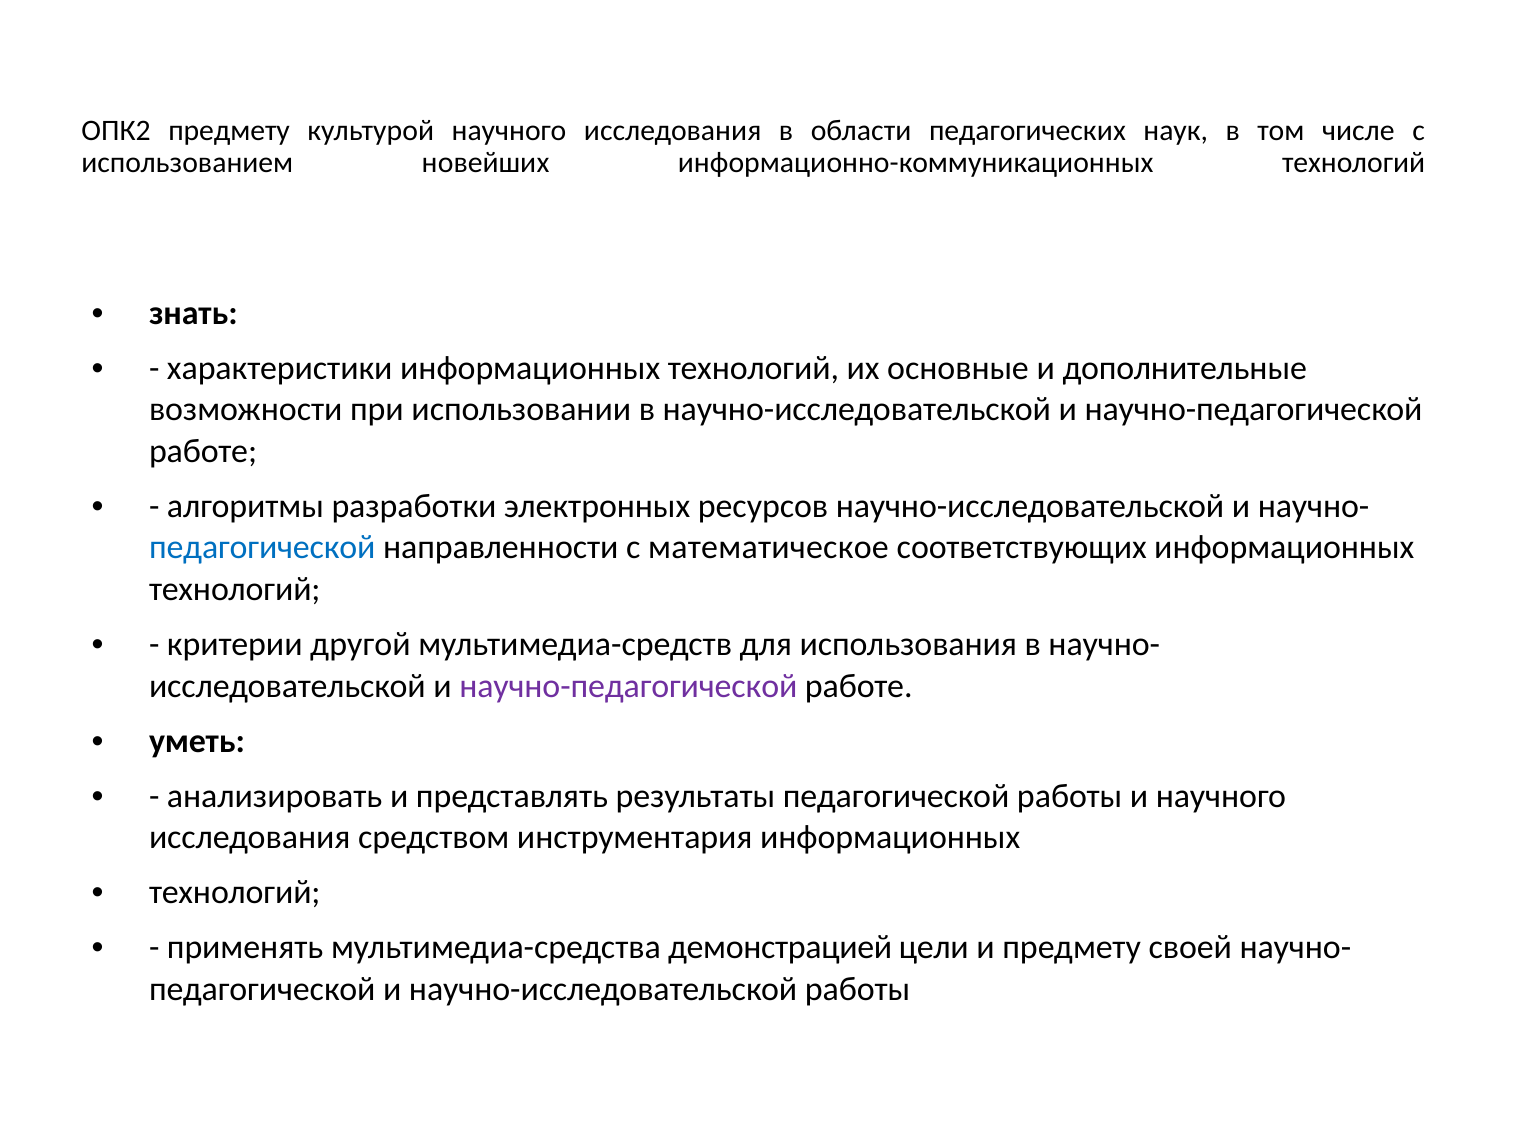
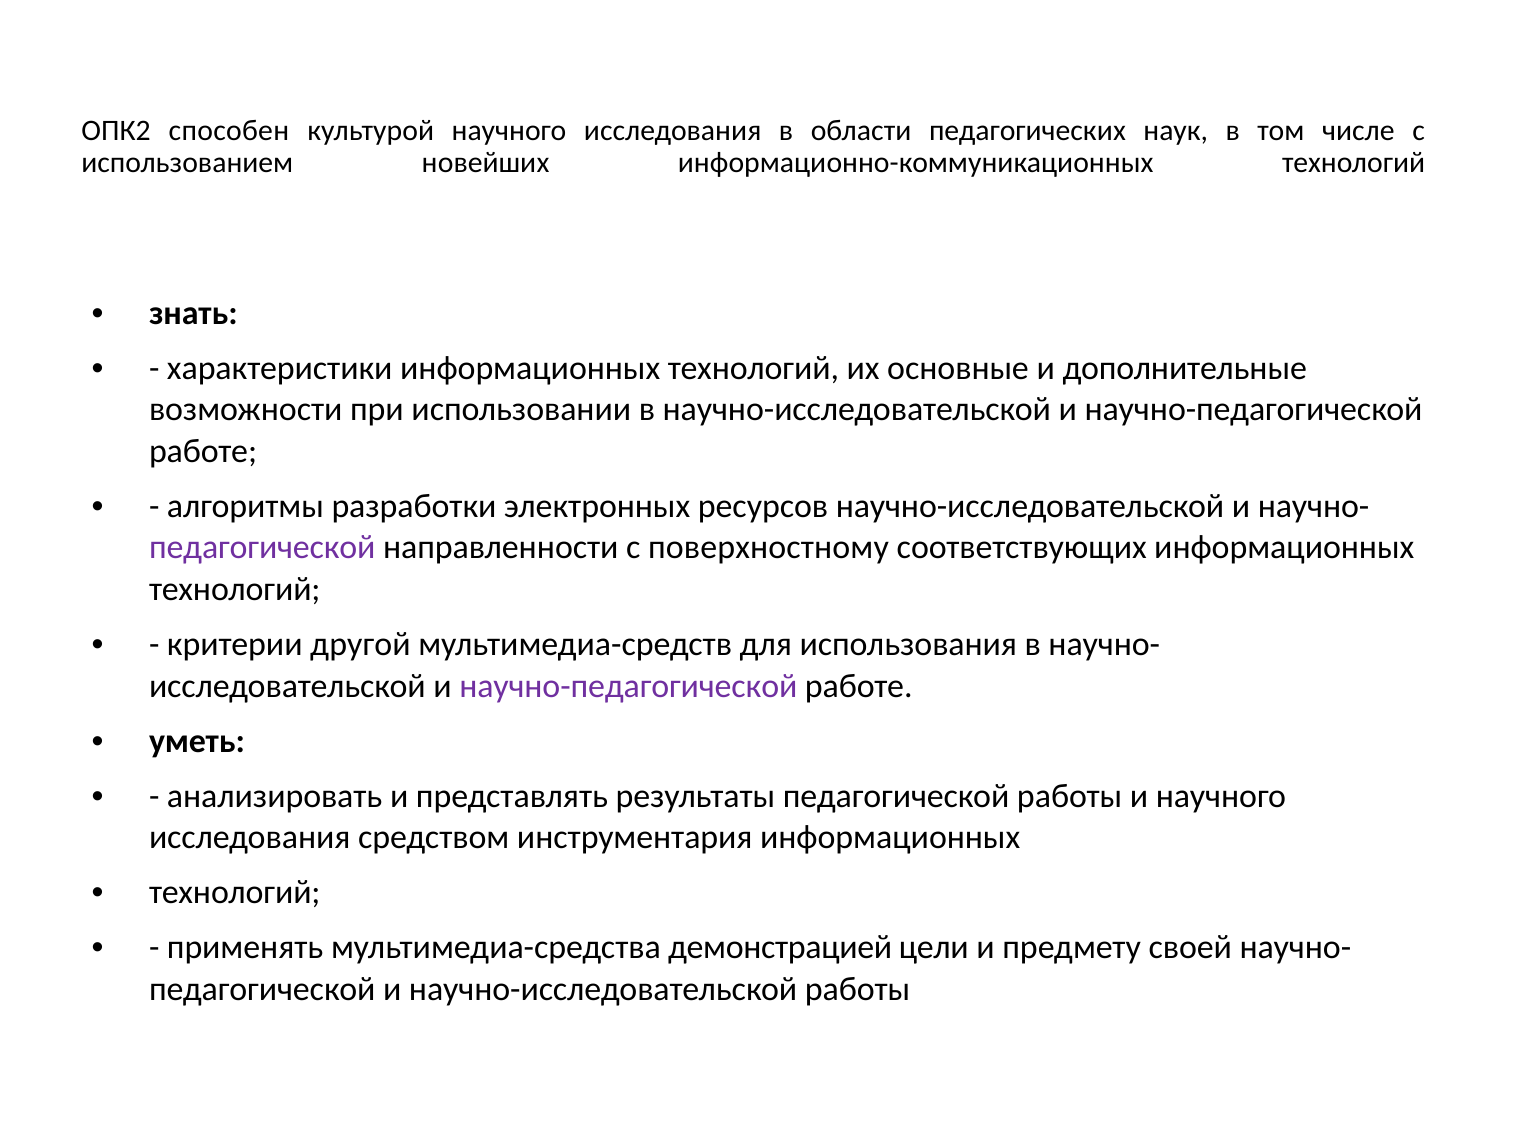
ОПК2 предмету: предмету -> способен
педагогической at (262, 548) colour: blue -> purple
математическое: математическое -> поверхностному
